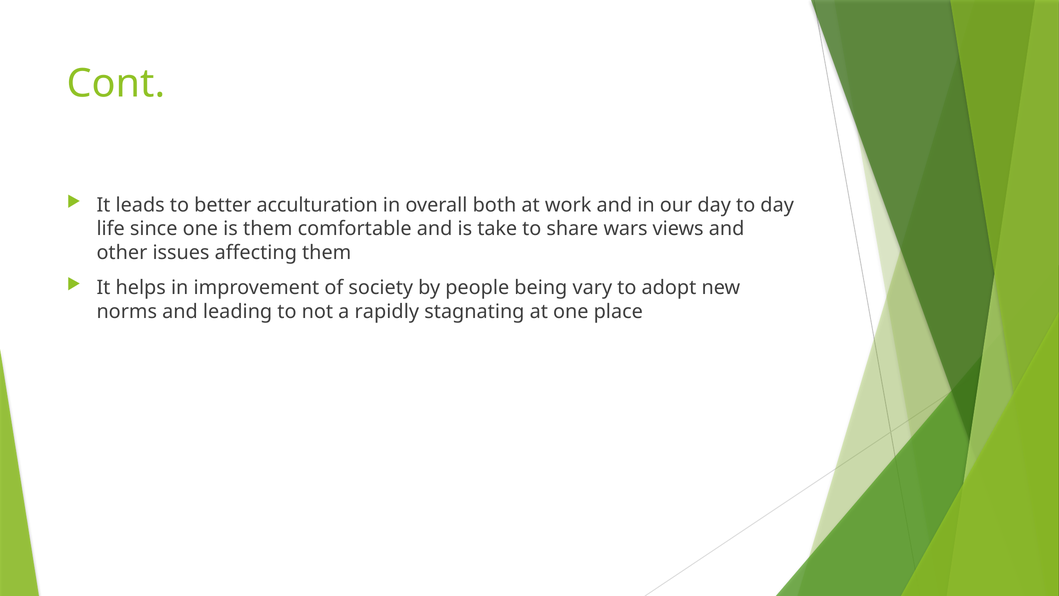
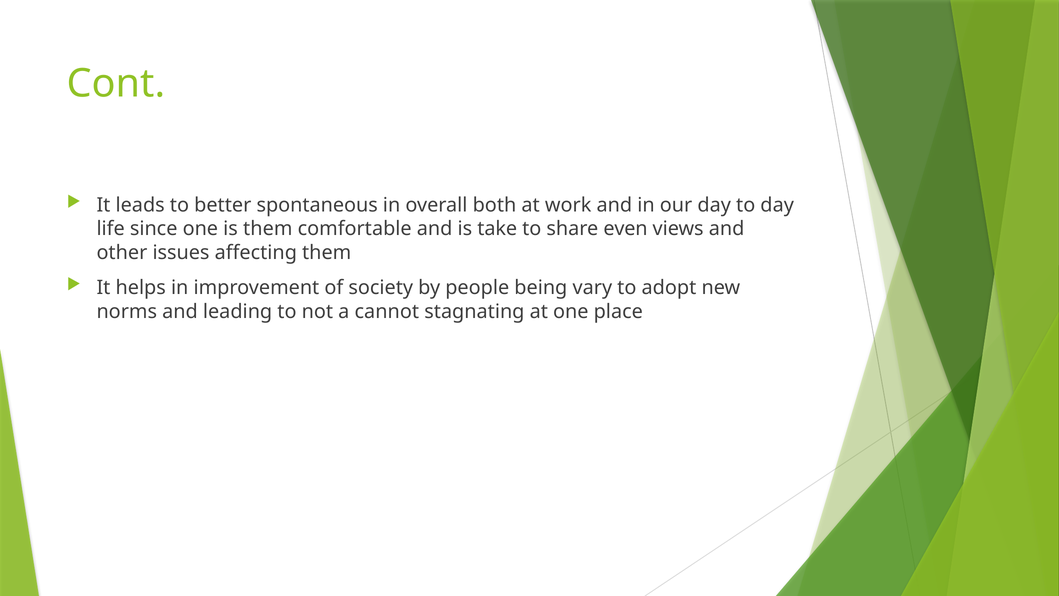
acculturation: acculturation -> spontaneous
wars: wars -> even
rapidly: rapidly -> cannot
